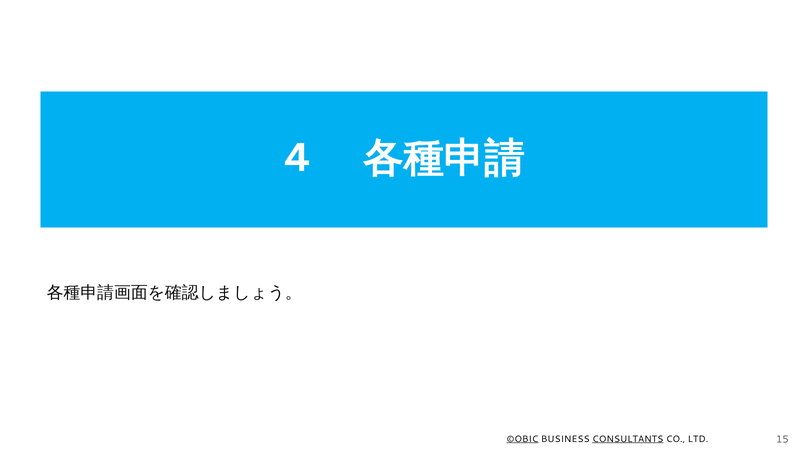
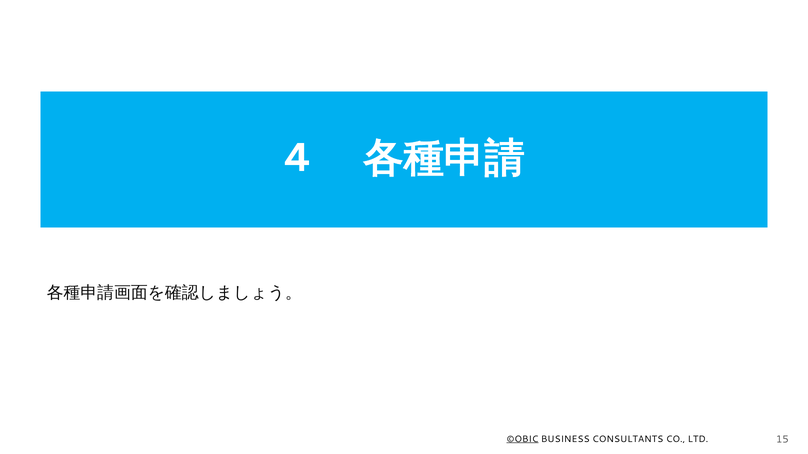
CONSULTANTS underline: present -> none
